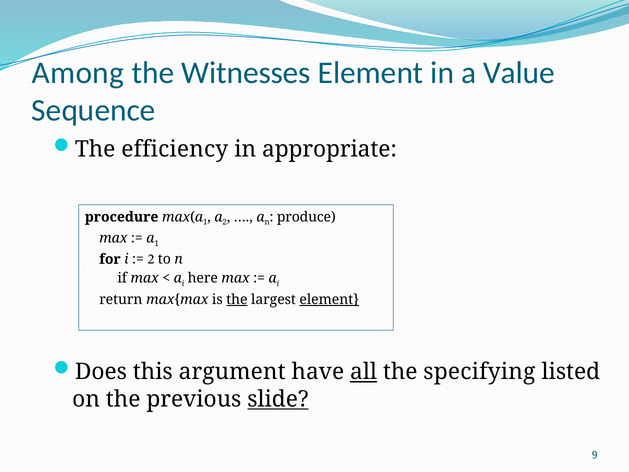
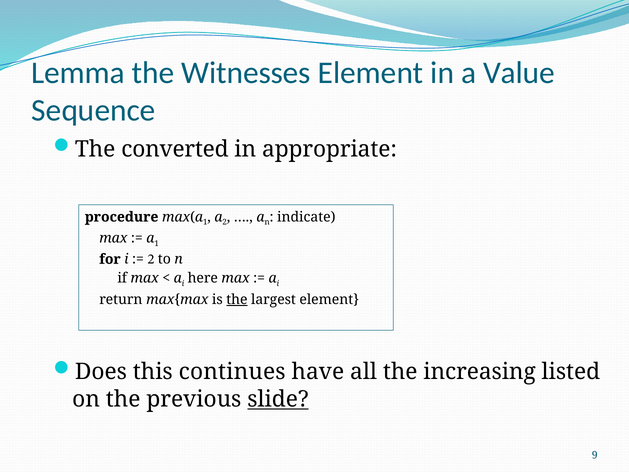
Among: Among -> Lemma
efficiency: efficiency -> converted
produce: produce -> indicate
element at (329, 299) underline: present -> none
argument: argument -> continues
all underline: present -> none
specifying: specifying -> increasing
